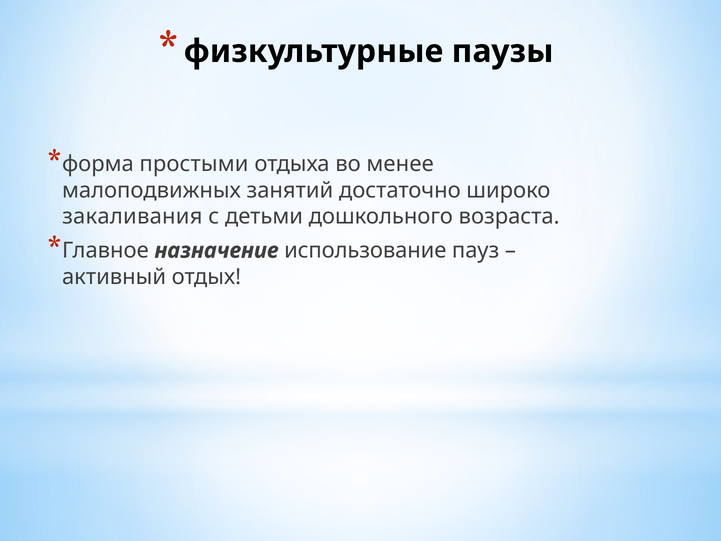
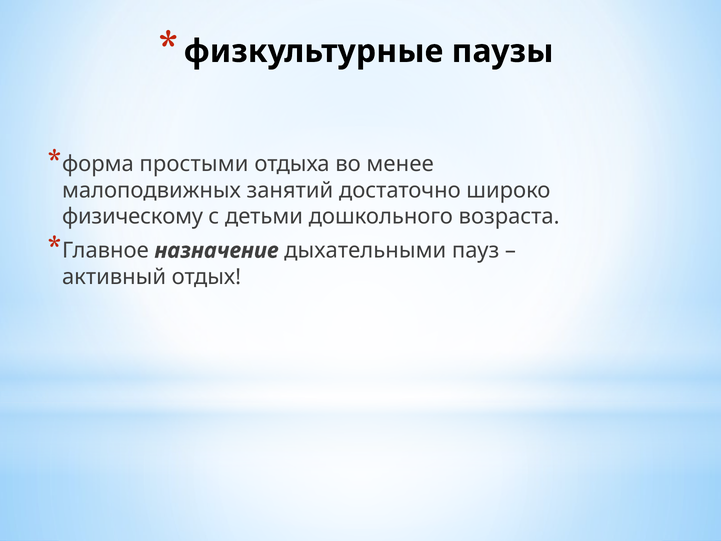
закаливания: закаливания -> физическому
использование: использование -> дыхательными
